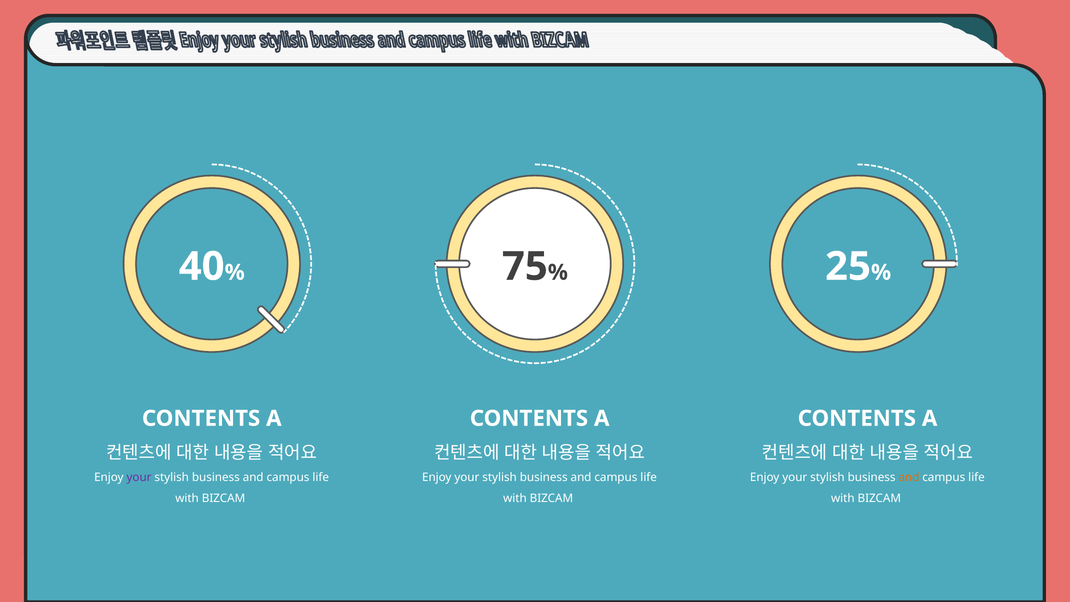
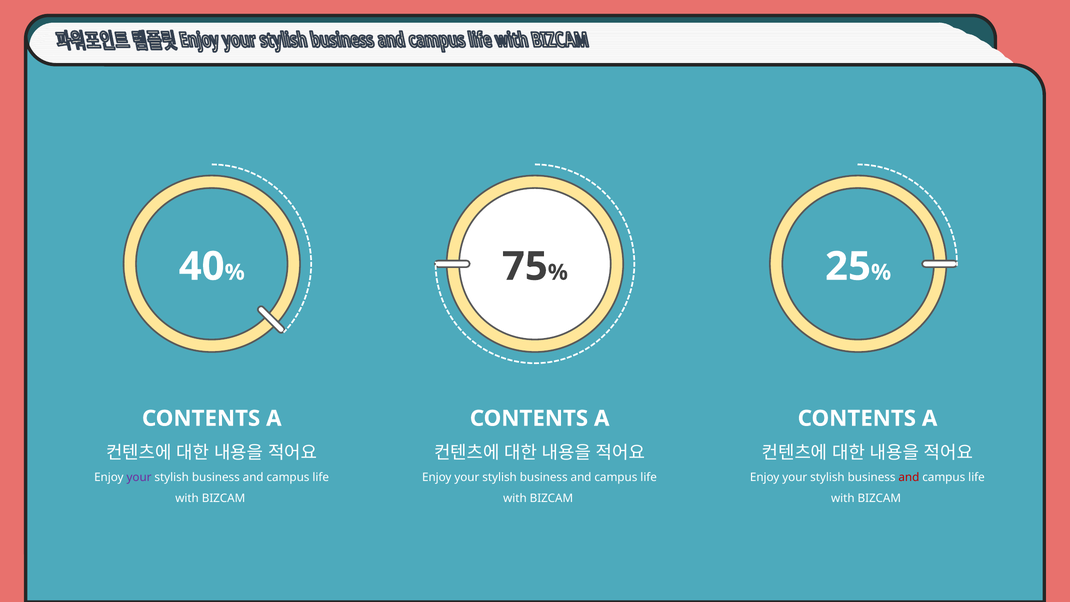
and at (909, 477) colour: orange -> red
